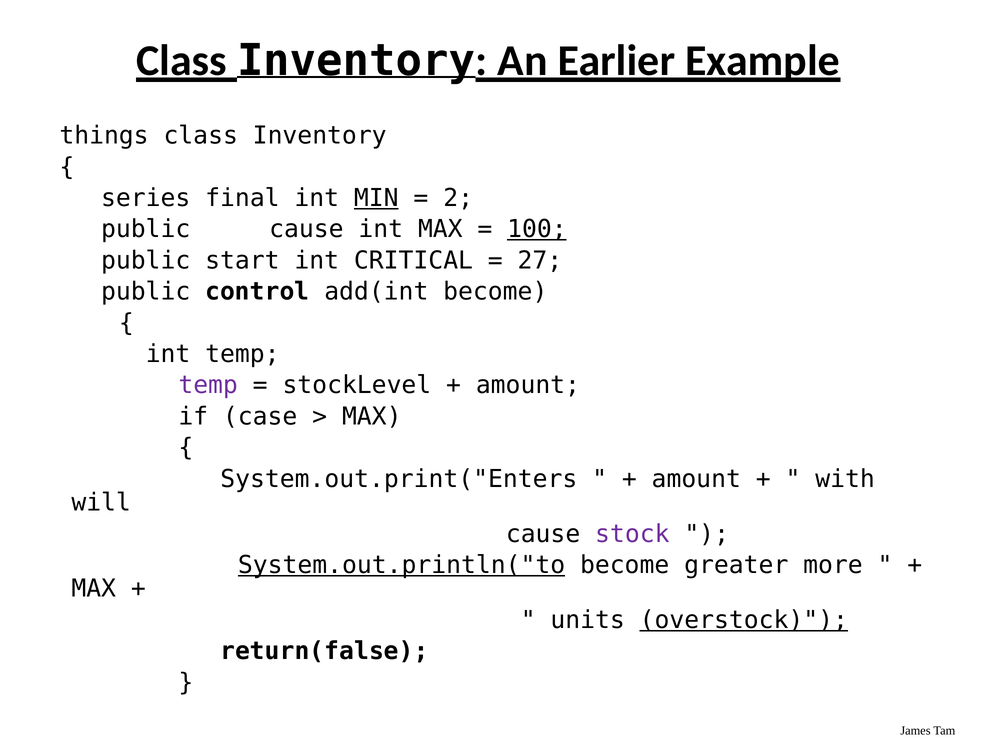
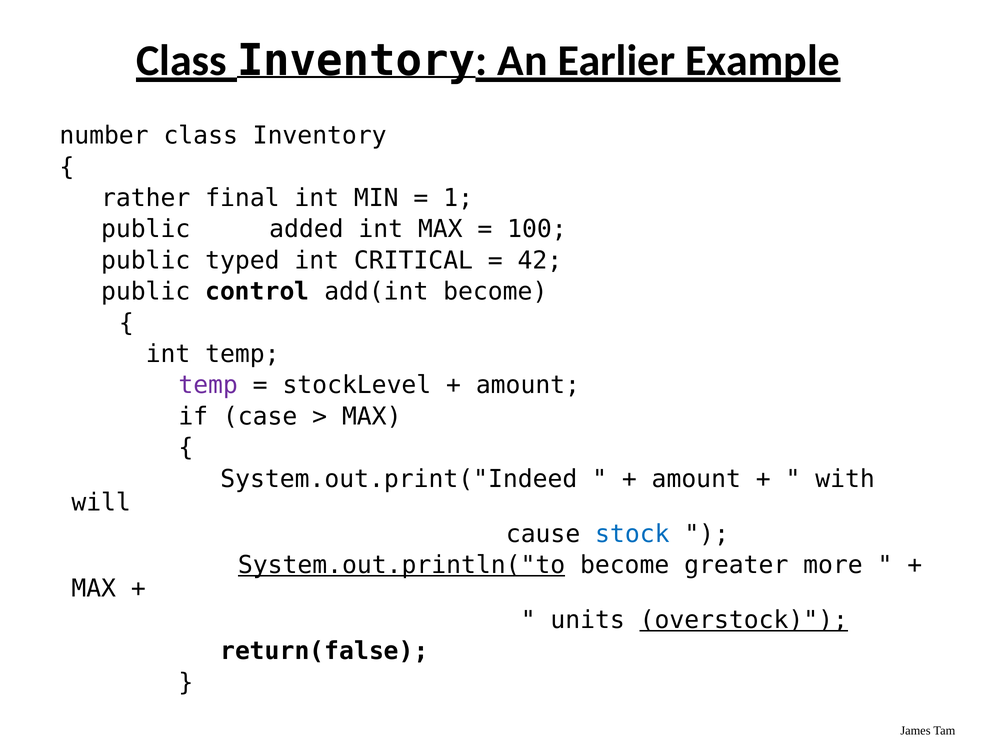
things: things -> number
series: series -> rather
MIN underline: present -> none
2: 2 -> 1
public cause: cause -> added
100 underline: present -> none
start: start -> typed
27: 27 -> 42
System.out.print("Enters: System.out.print("Enters -> System.out.print("Indeed
stock colour: purple -> blue
